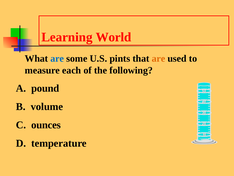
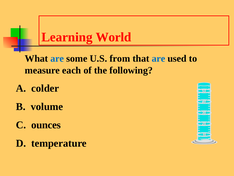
pints: pints -> from
are at (158, 58) colour: orange -> blue
pound: pound -> colder
